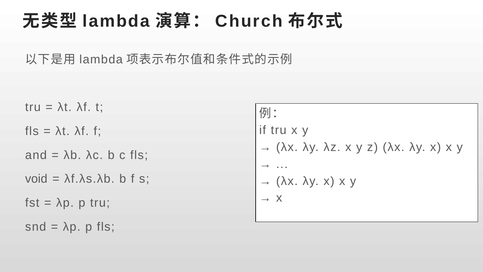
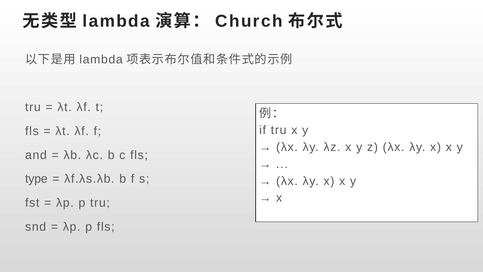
void: void -> type
